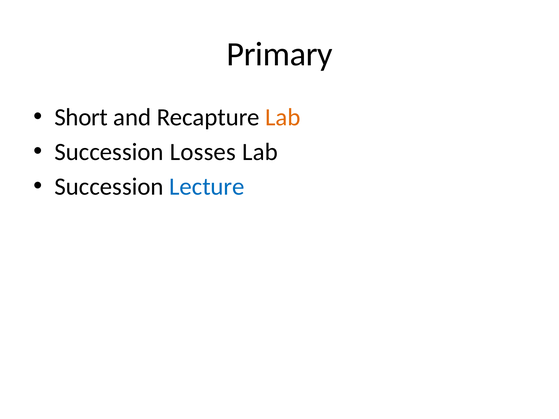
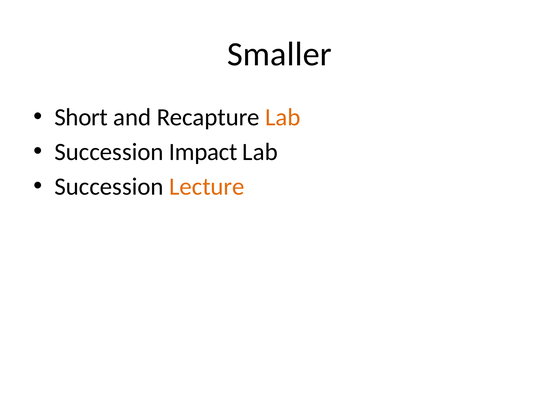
Primary: Primary -> Smaller
Losses: Losses -> Impact
Lecture colour: blue -> orange
